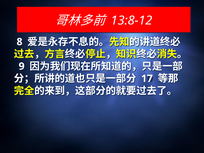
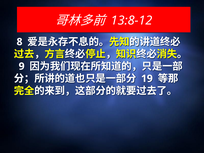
17: 17 -> 19
